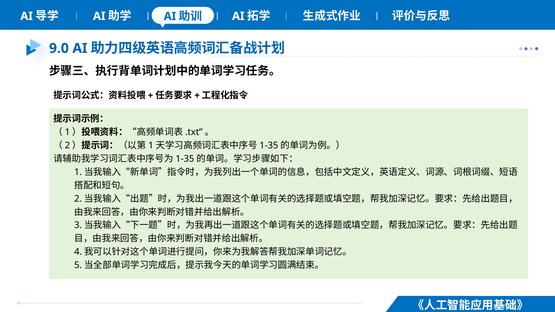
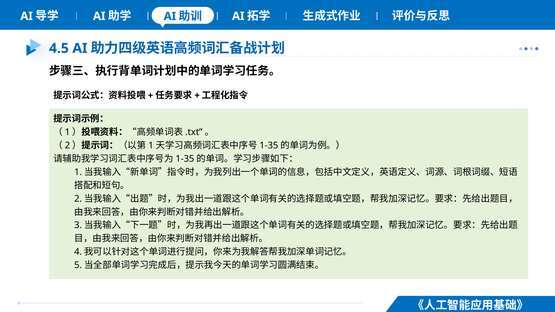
9.0: 9.0 -> 4.5
